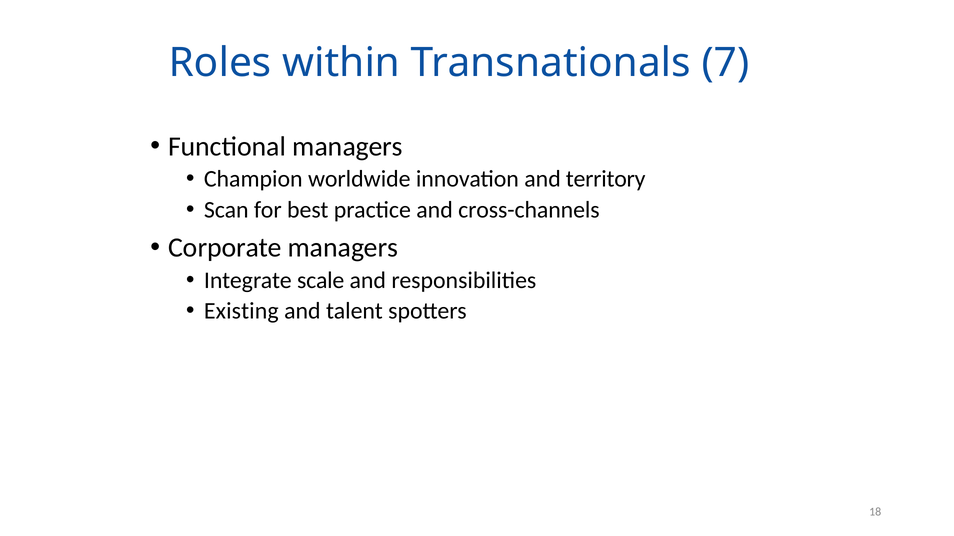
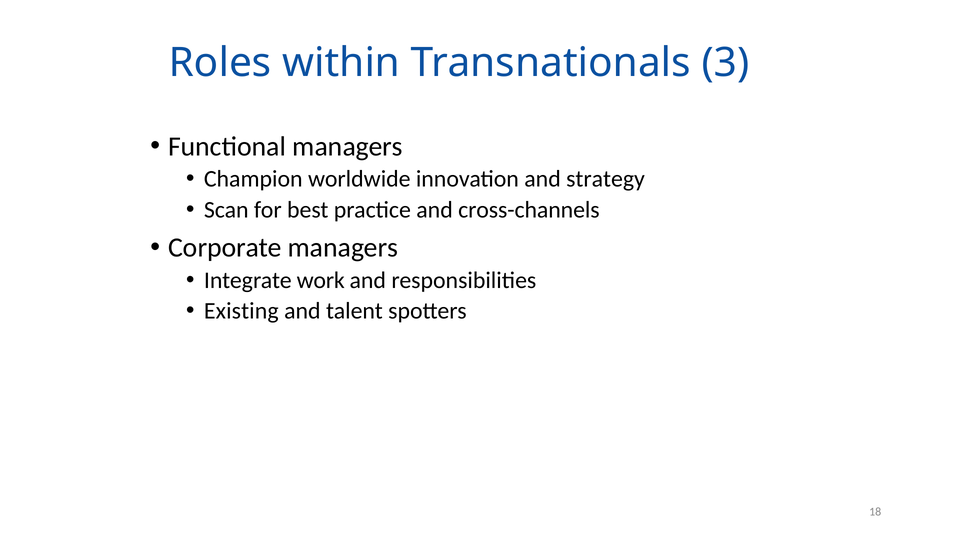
7: 7 -> 3
territory: territory -> strategy
scale: scale -> work
